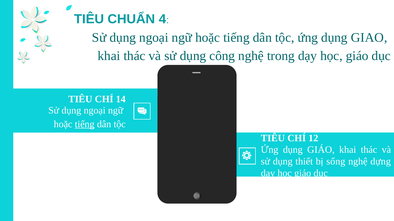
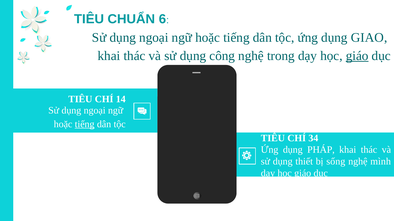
4: 4 -> 6
giáo at (357, 56) underline: none -> present
12: 12 -> 34
dụng GIÁO: GIÁO -> PHÁP
dựng: dựng -> mình
